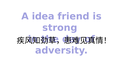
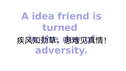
strong: strong -> turned
